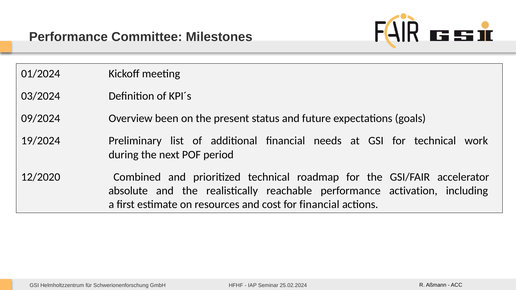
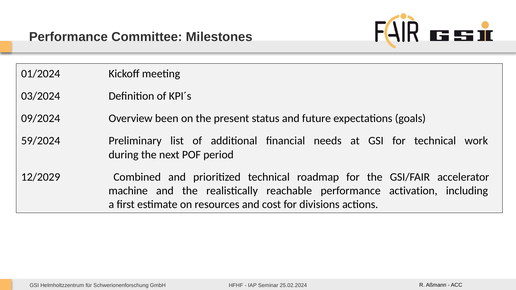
19/2024: 19/2024 -> 59/2024
12/2020: 12/2020 -> 12/2029
absolute: absolute -> machine
for financial: financial -> divisions
